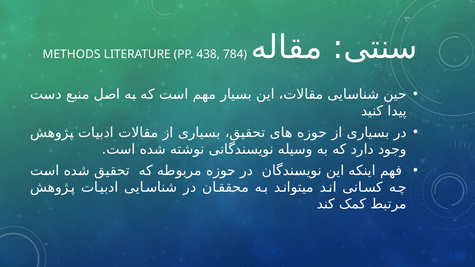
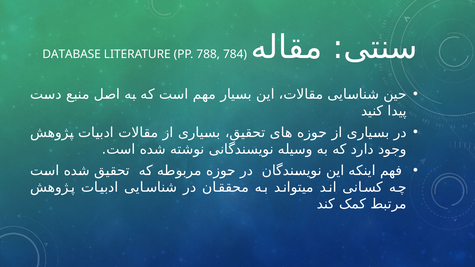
METHODS: METHODS -> DATABASE
438: 438 -> 788
